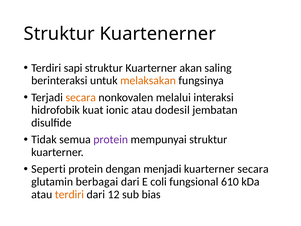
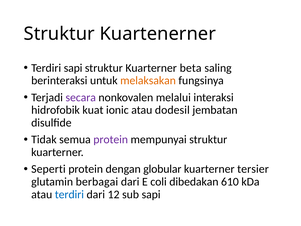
akan: akan -> beta
secara at (81, 97) colour: orange -> purple
menjadi: menjadi -> globular
kuarterner secara: secara -> tersier
fungsional: fungsional -> dibedakan
terdiri at (69, 194) colour: orange -> blue
sub bias: bias -> sapi
